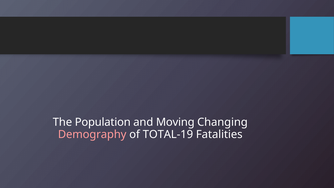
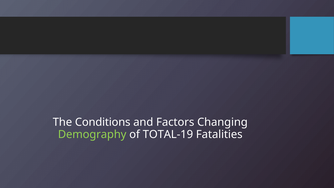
Population: Population -> Conditions
Moving: Moving -> Factors
Demography colour: pink -> light green
